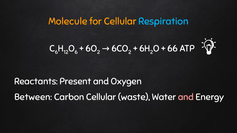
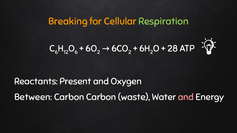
Molecule: Molecule -> Breaking
Respiration colour: light blue -> light green
66: 66 -> 28
Carbon Cellular: Cellular -> Carbon
